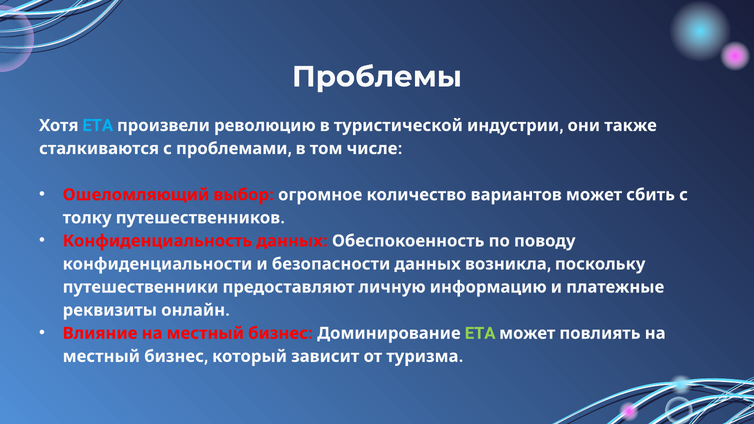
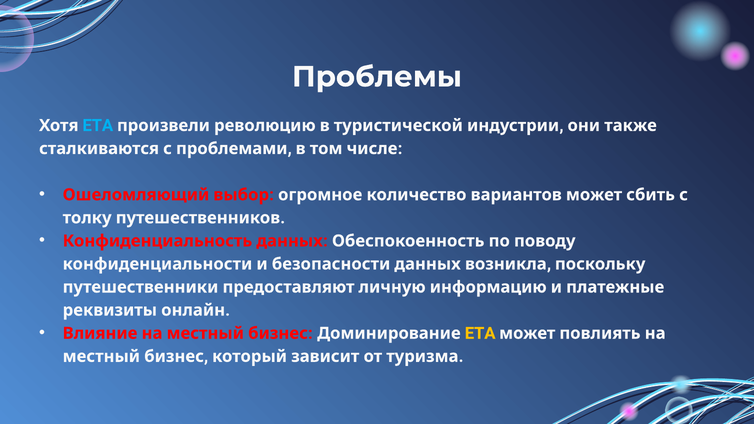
ETA at (480, 333) colour: light green -> yellow
